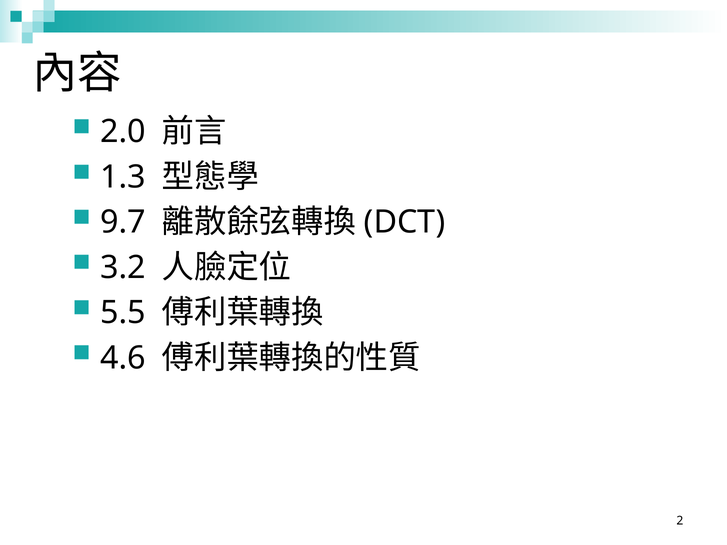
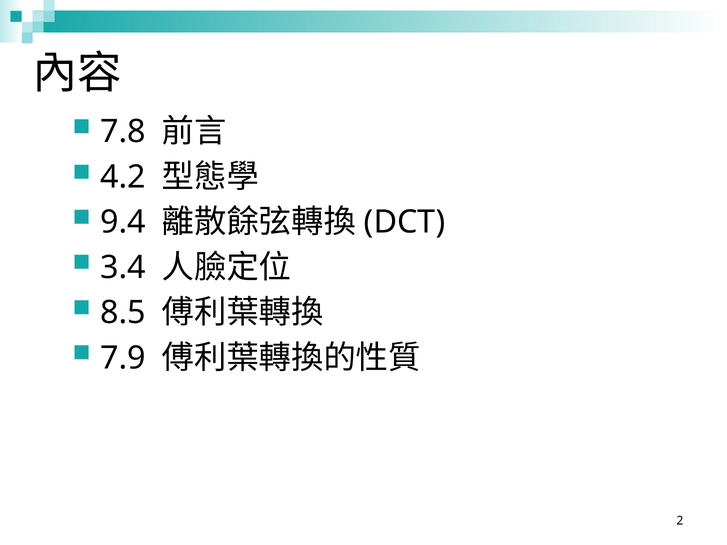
2.0: 2.0 -> 7.8
1.3: 1.3 -> 4.2
9.7: 9.7 -> 9.4
3.2: 3.2 -> 3.4
5.5: 5.5 -> 8.5
4.6: 4.6 -> 7.9
